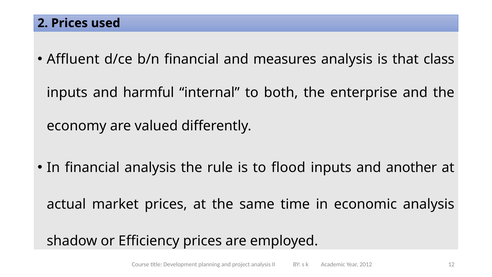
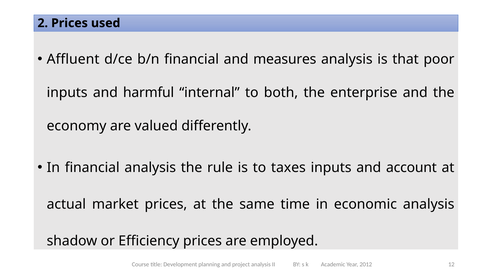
class: class -> poor
flood: flood -> taxes
another: another -> account
